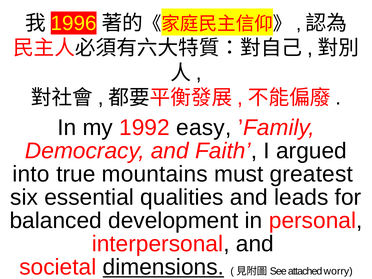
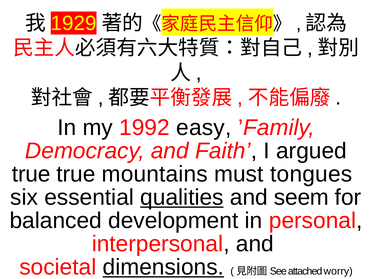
1996: 1996 -> 1929
into at (31, 174): into -> true
greatest: greatest -> tongues
qualities underline: none -> present
leads: leads -> seem
